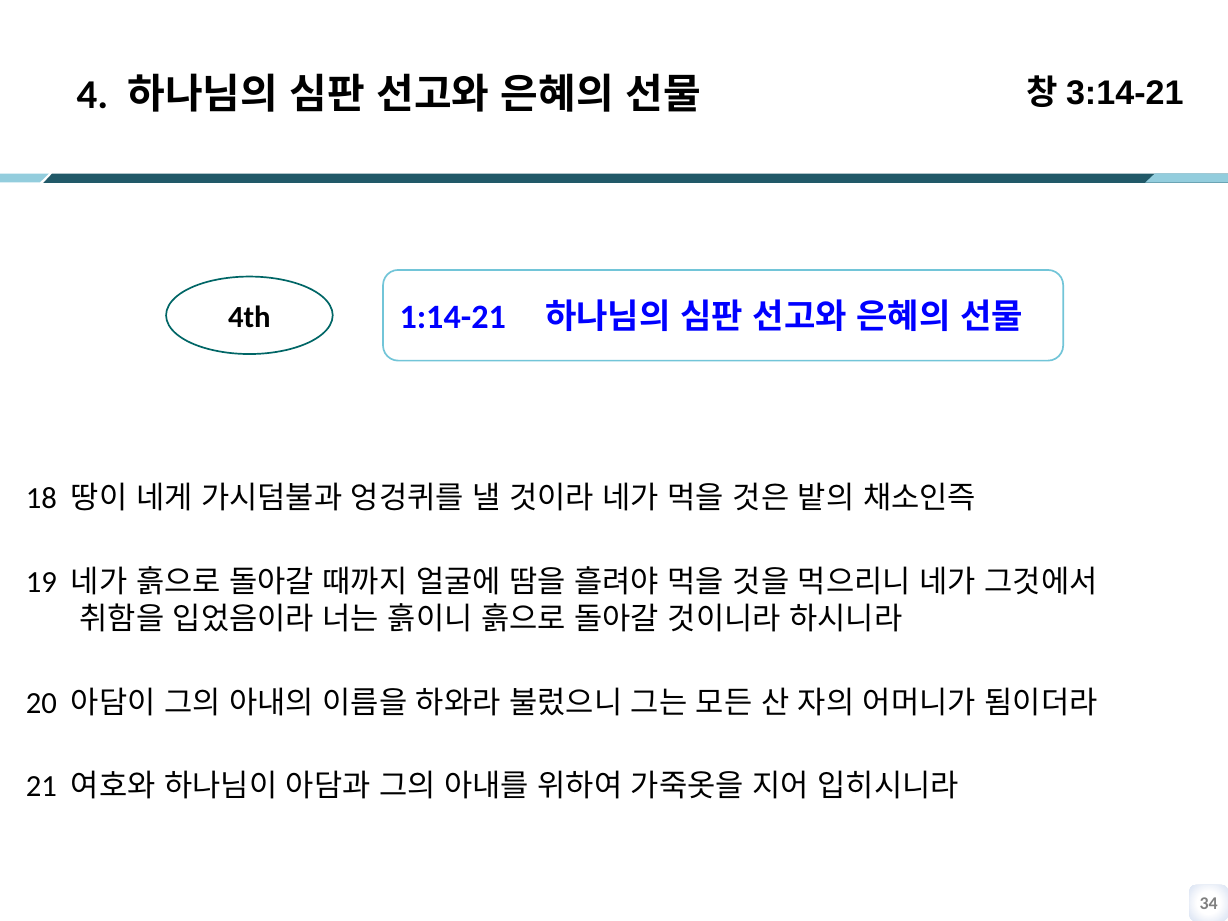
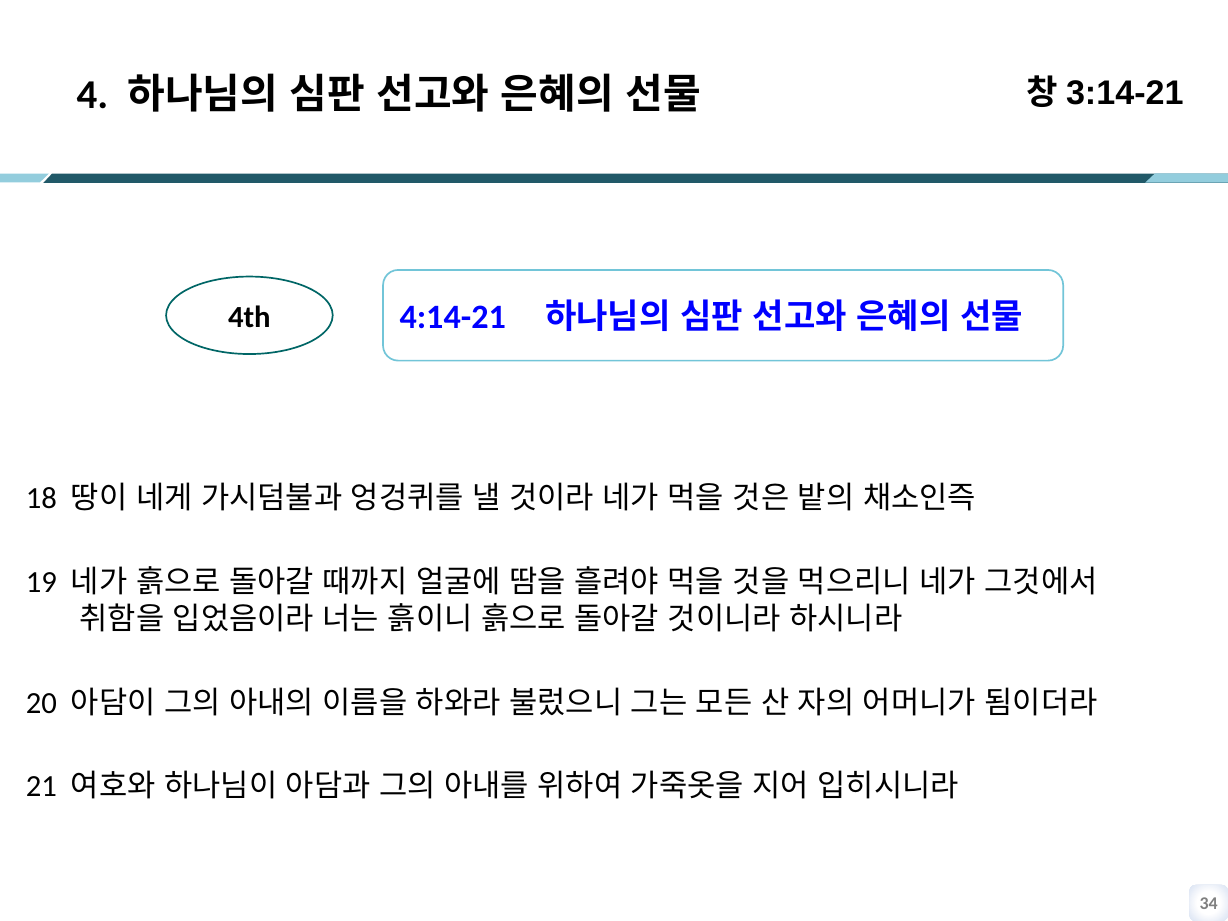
1:14-21: 1:14-21 -> 4:14-21
